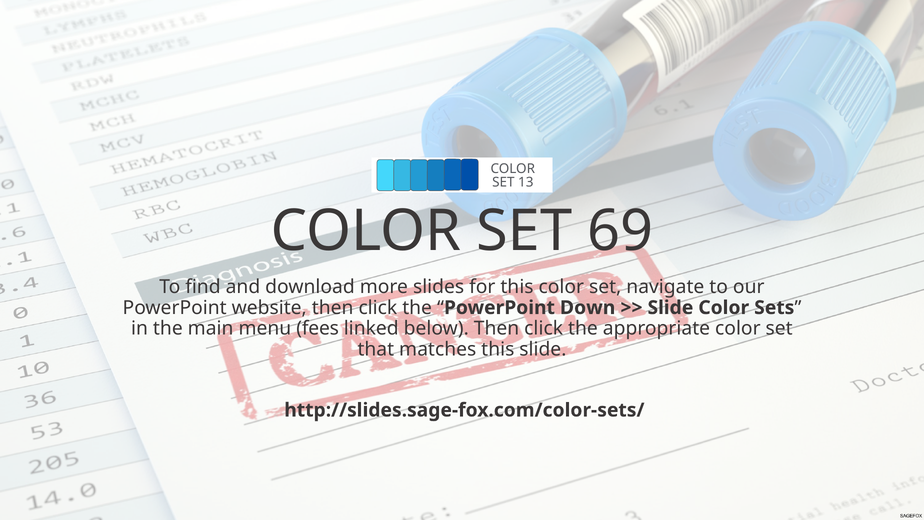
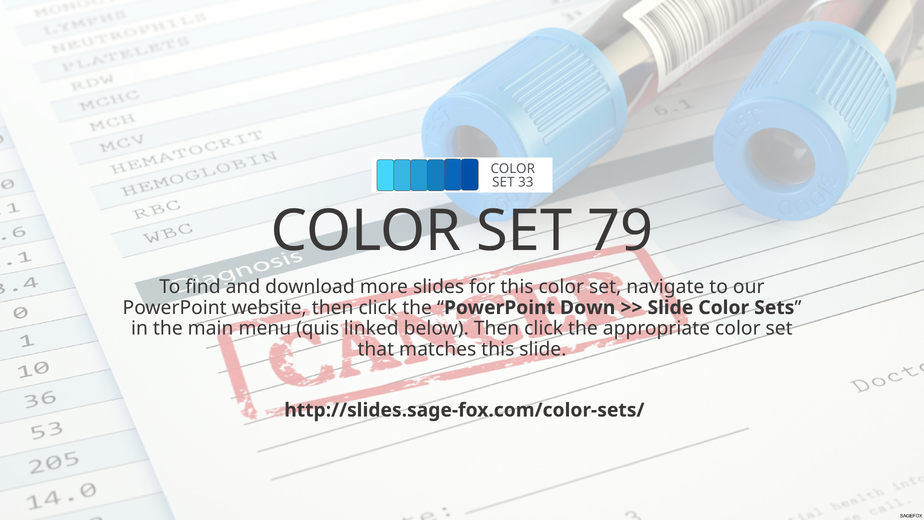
13: 13 -> 33
69: 69 -> 79
fees: fees -> quis
